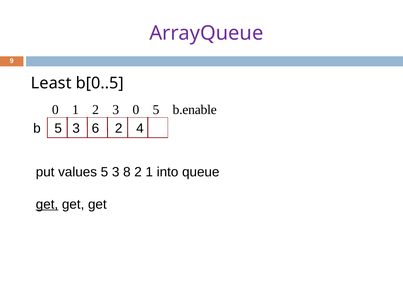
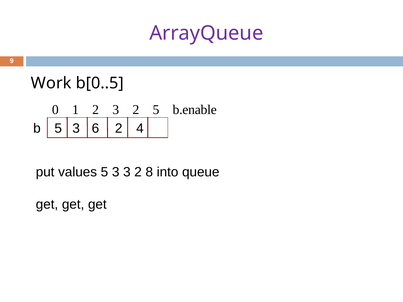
Least: Least -> Work
2 3 0: 0 -> 2
3 8: 8 -> 3
2 1: 1 -> 8
get at (47, 204) underline: present -> none
